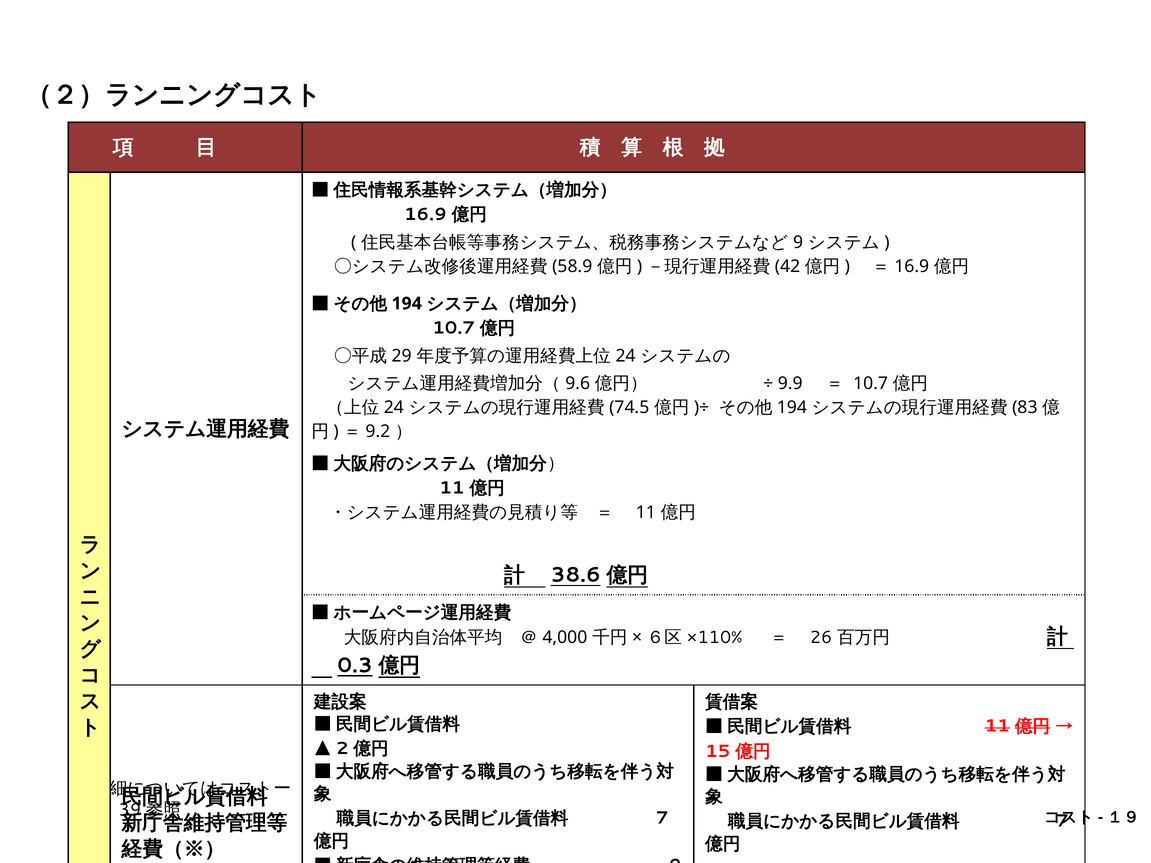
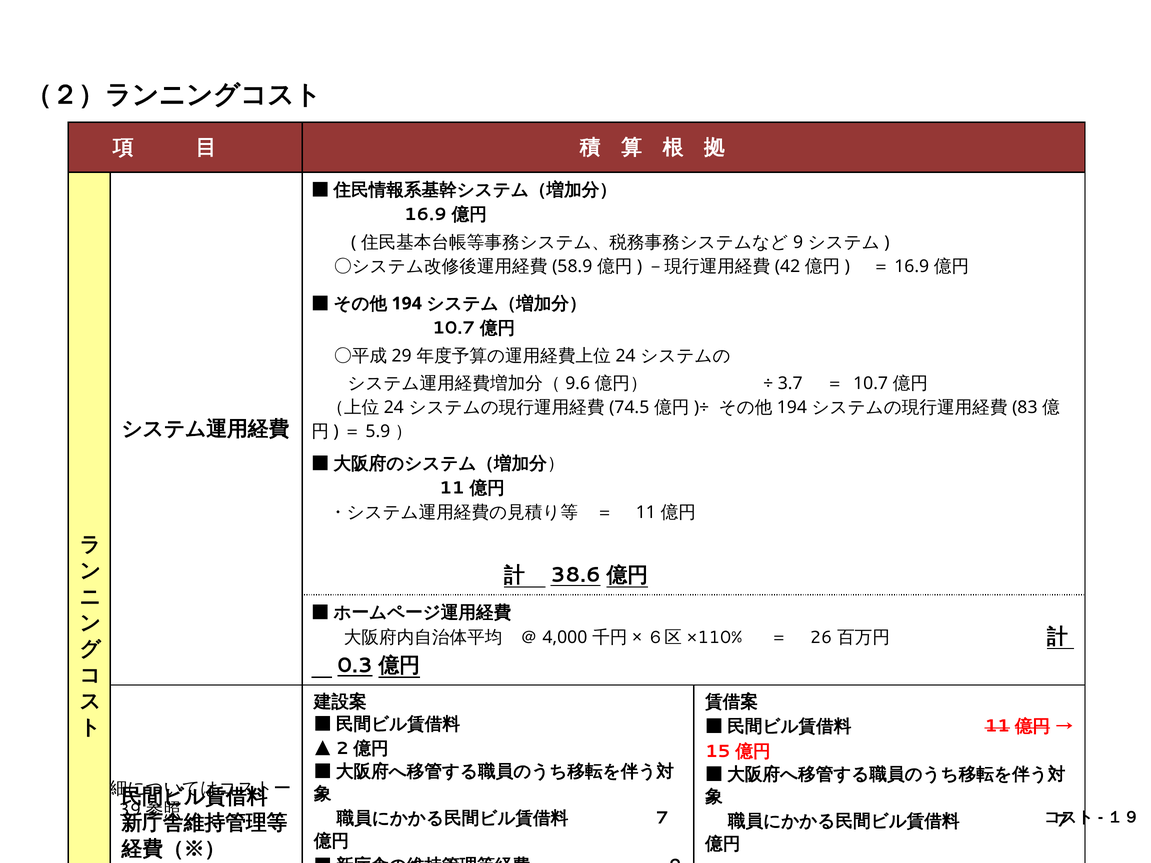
9.9: 9.9 -> 3.7
9.2: 9.2 -> 5.9
